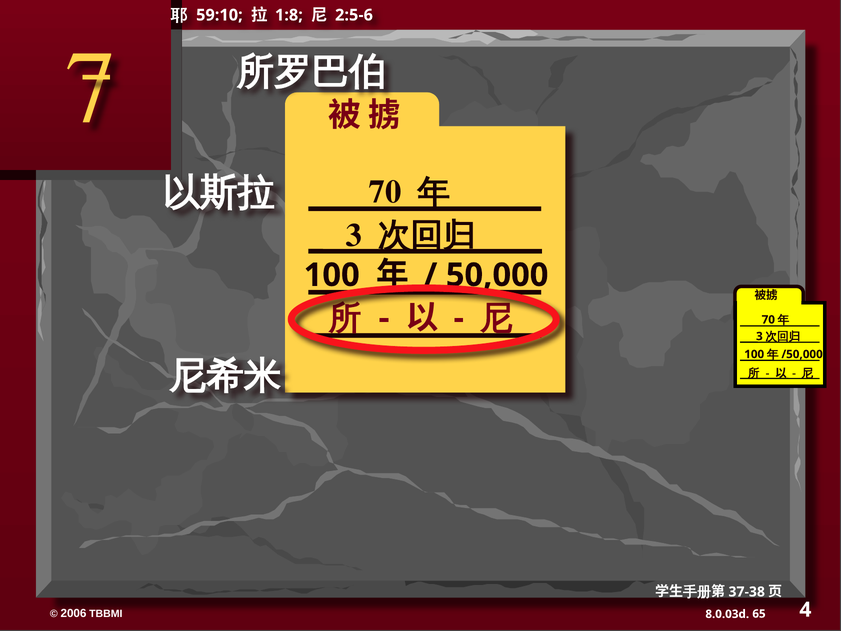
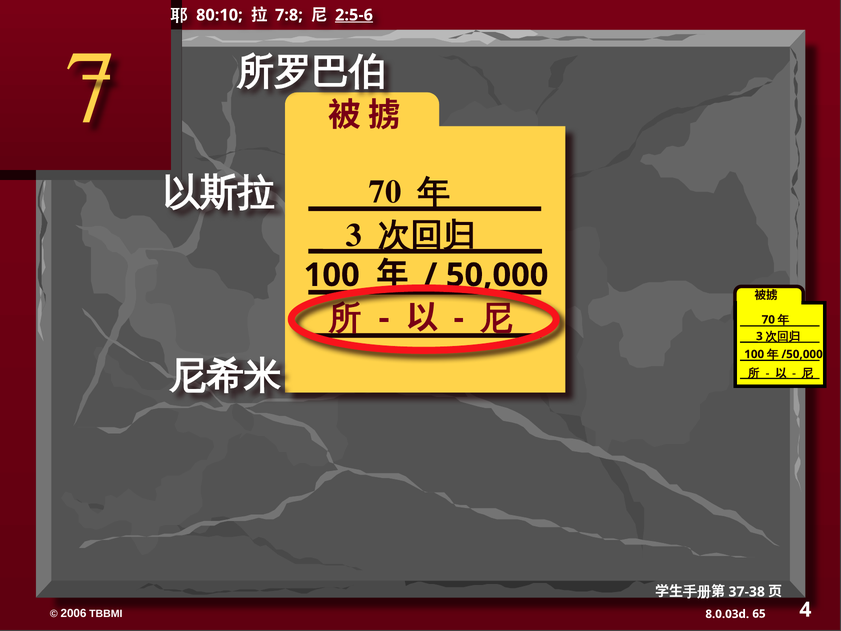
59:10: 59:10 -> 80:10
1:8: 1:8 -> 7:8
2:5-6 underline: none -> present
